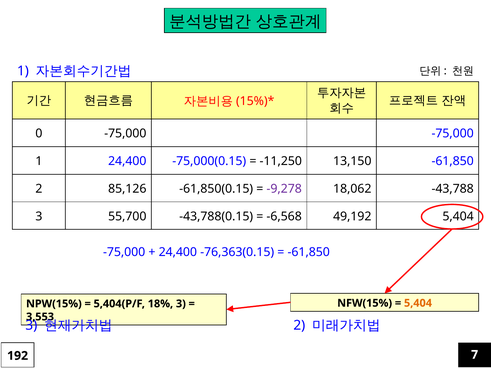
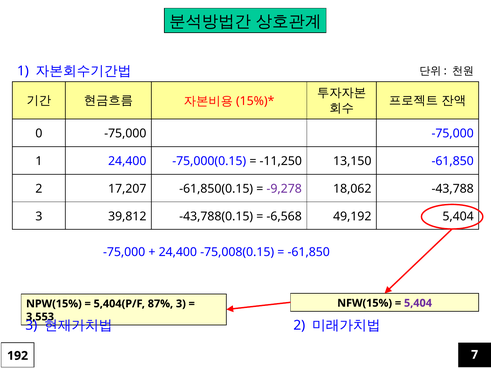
85,126: 85,126 -> 17,207
55,700: 55,700 -> 39,812
-76,363(0.15: -76,363(0.15 -> -75,008(0.15
5,404 at (418, 303) colour: orange -> purple
18%: 18% -> 87%
